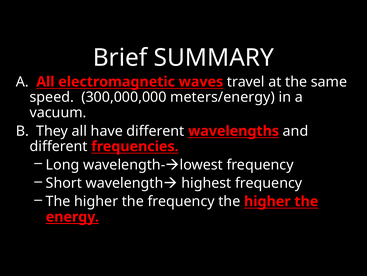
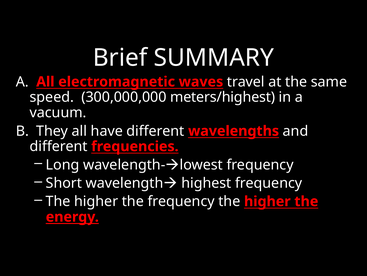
meters/energy: meters/energy -> meters/highest
